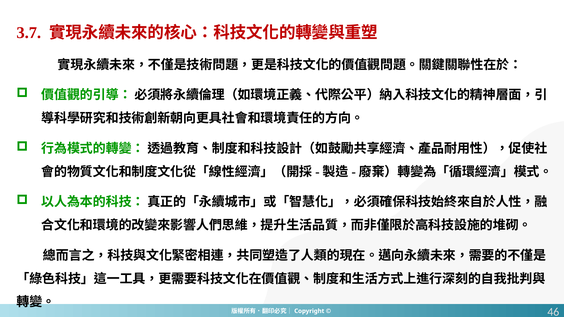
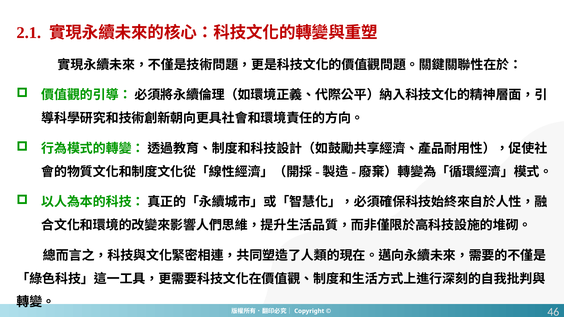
3.7: 3.7 -> 2.1
